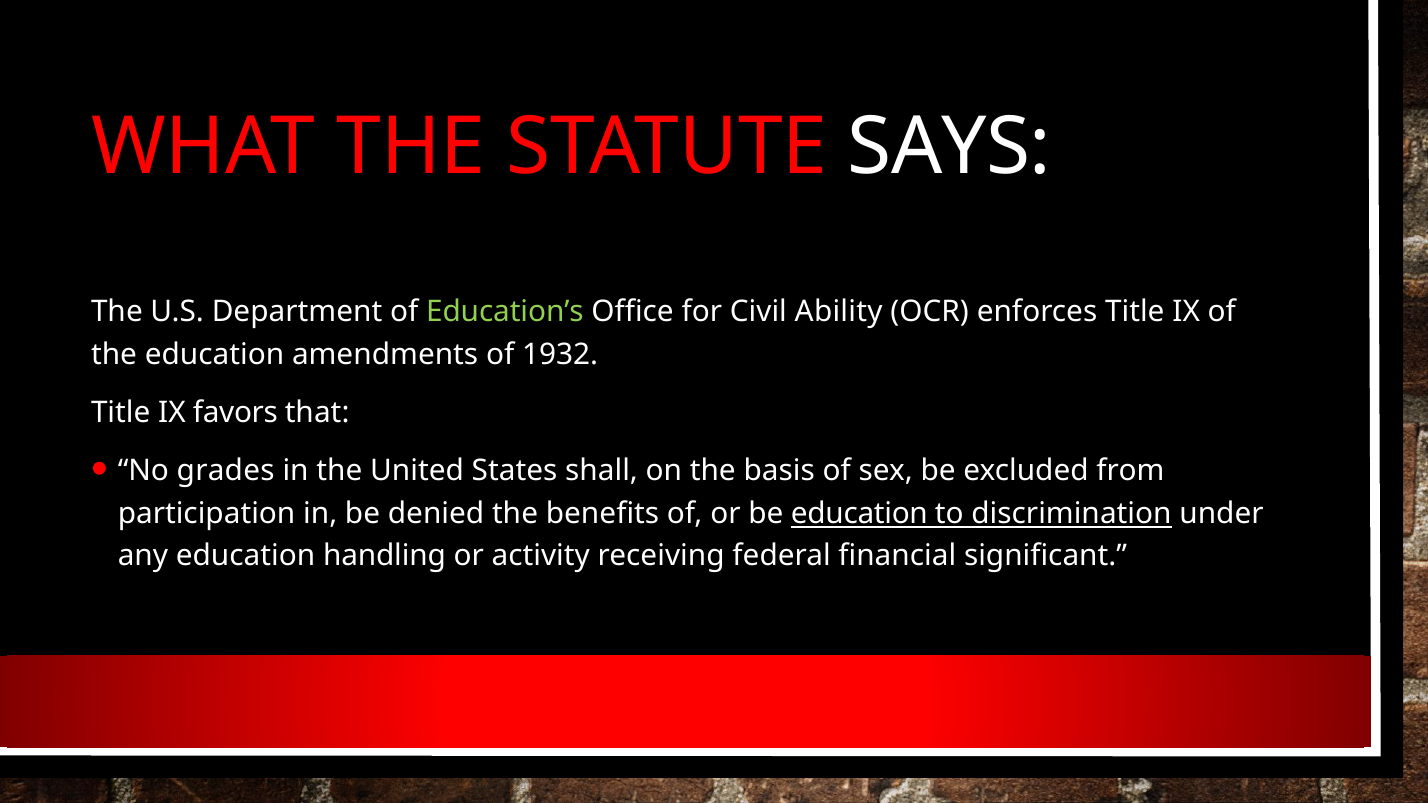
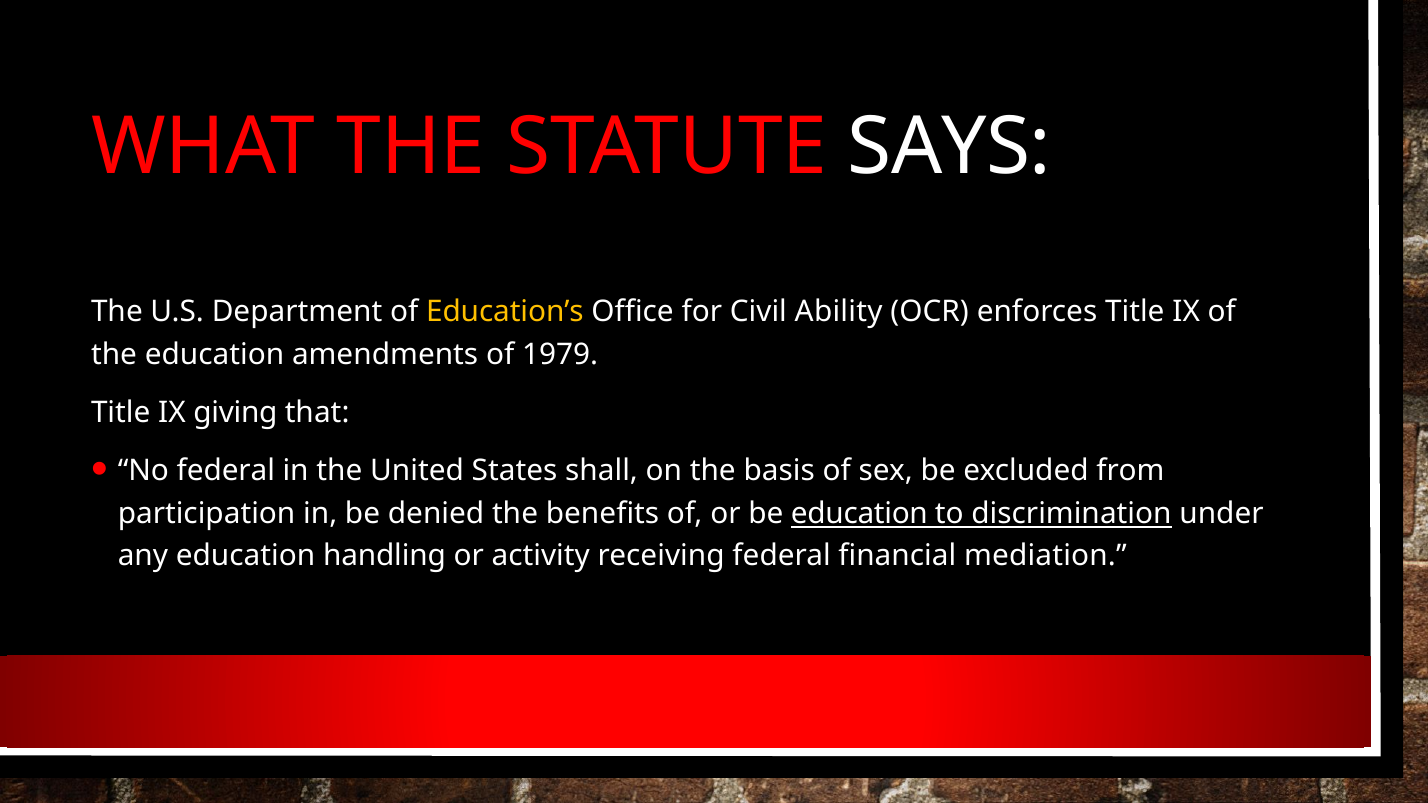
Education’s colour: light green -> yellow
1932: 1932 -> 1979
favors: favors -> giving
No grades: grades -> federal
significant: significant -> mediation
